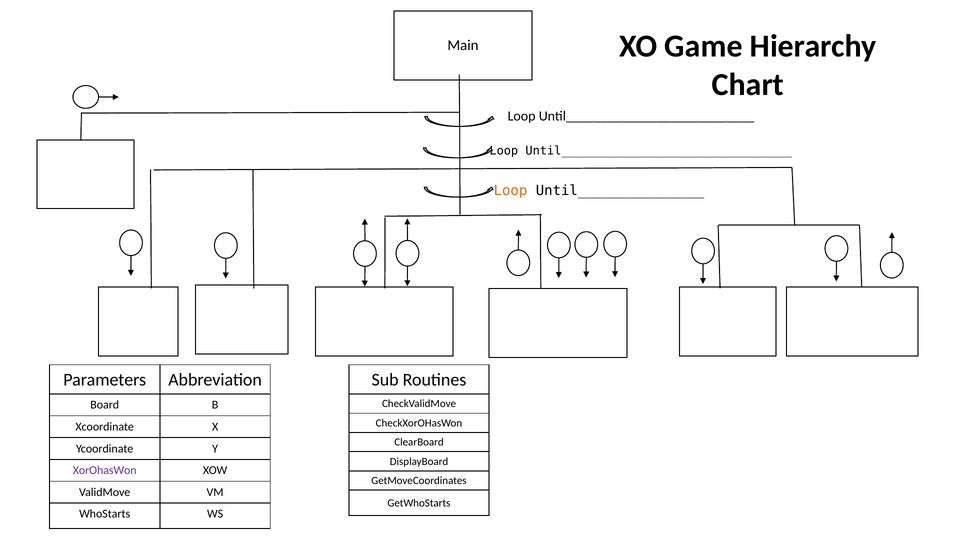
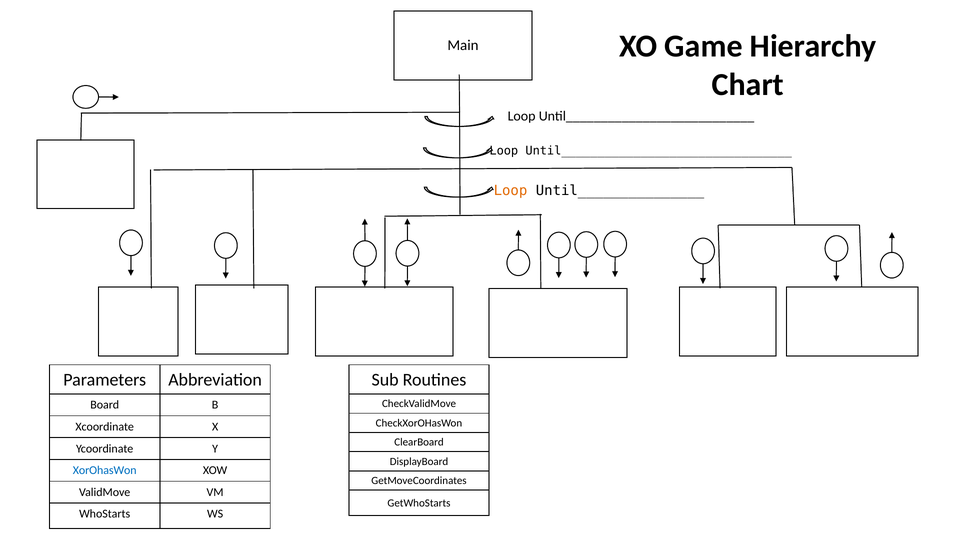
XorOhasWon colour: purple -> blue
